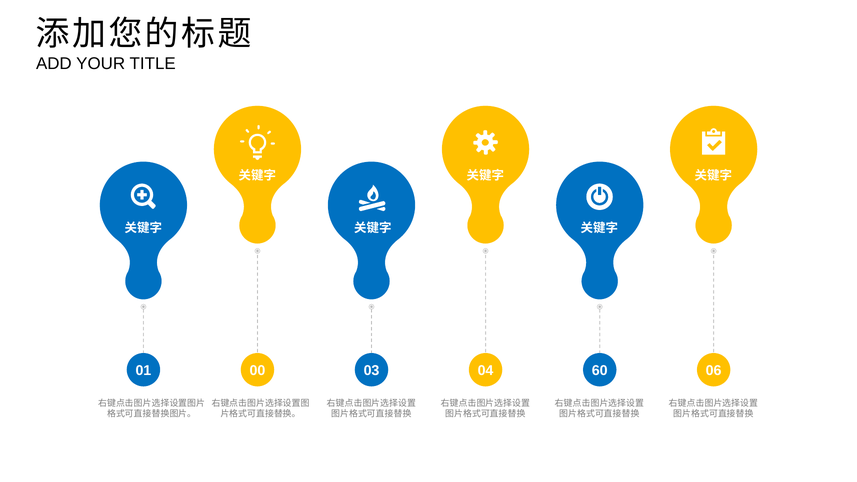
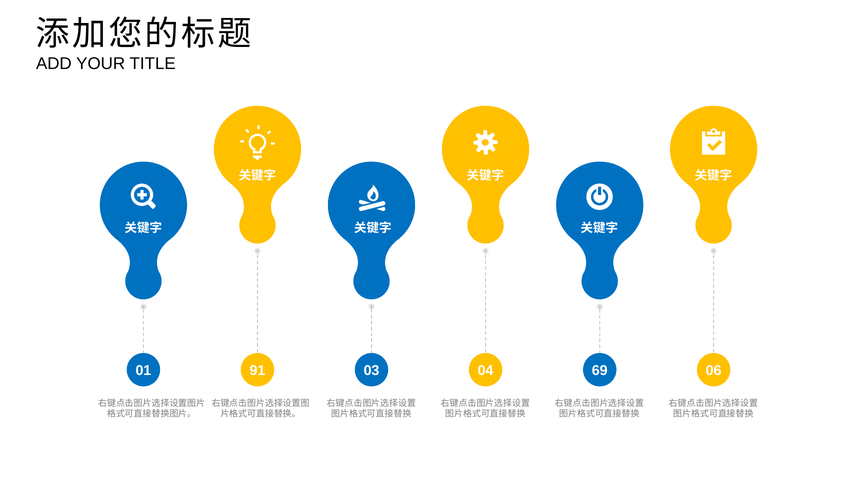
00: 00 -> 91
60: 60 -> 69
